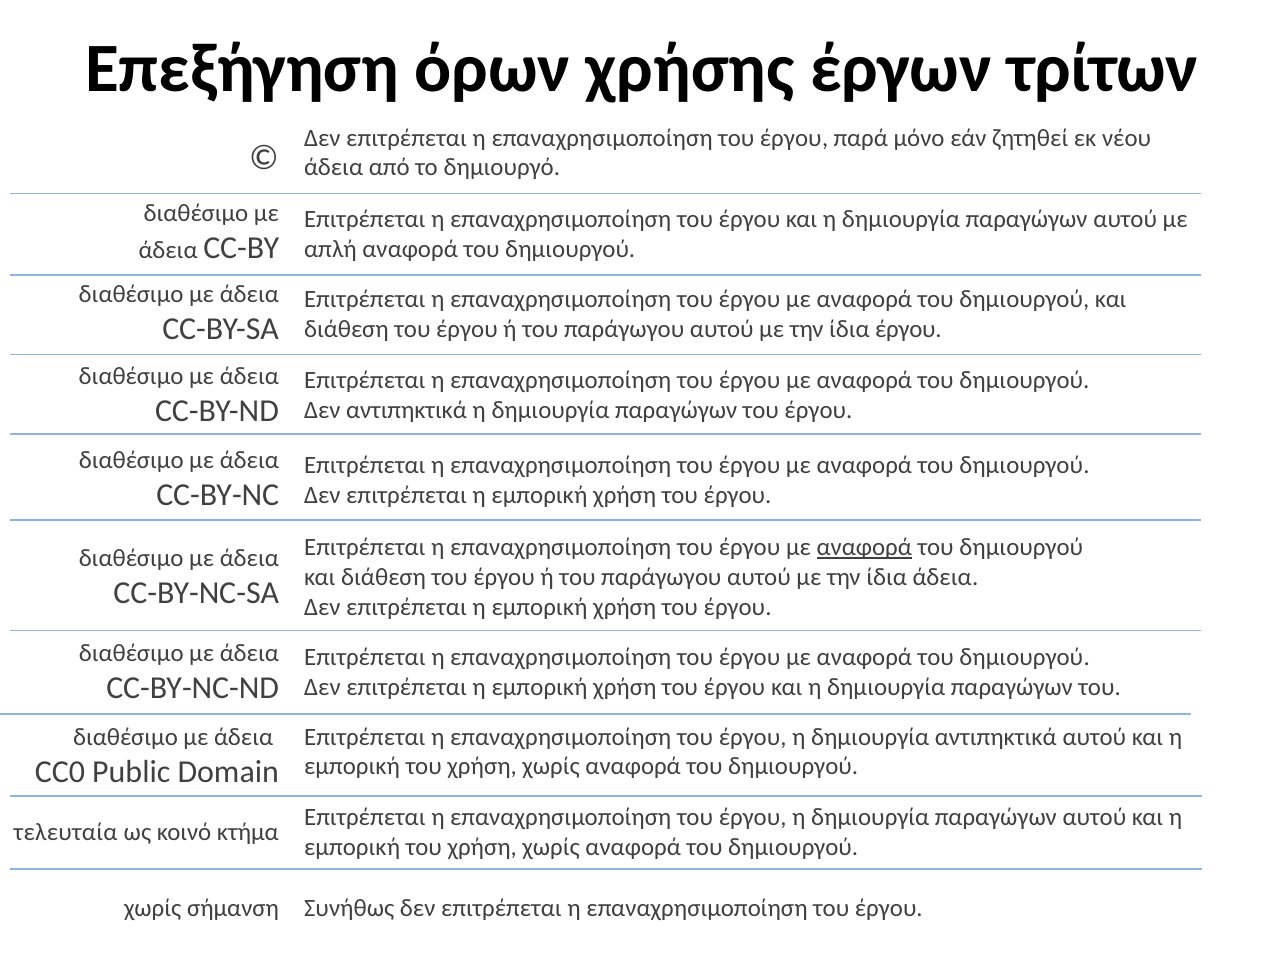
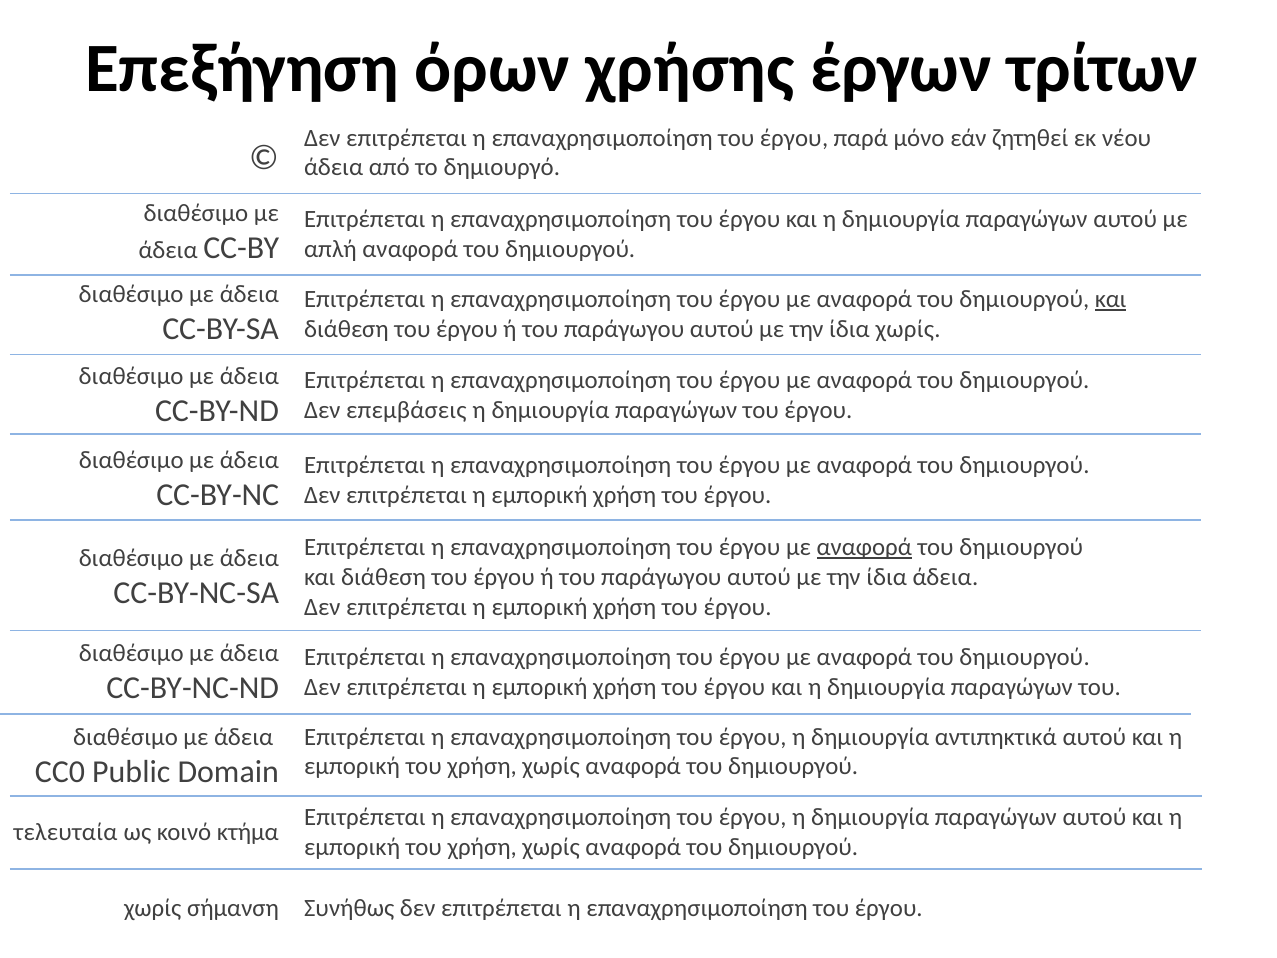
και at (1111, 299) underline: none -> present
ίδια έργου: έργου -> χωρίς
Δεν αντιπηκτικά: αντιπηκτικά -> επεμβάσεις
